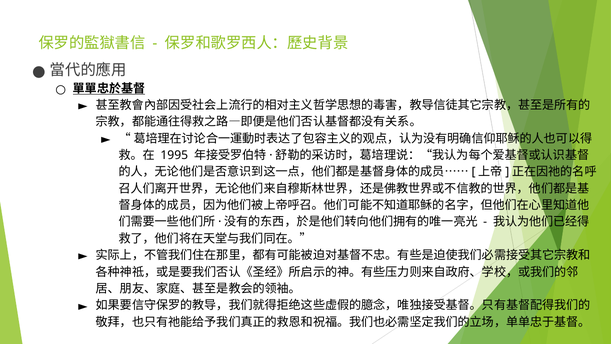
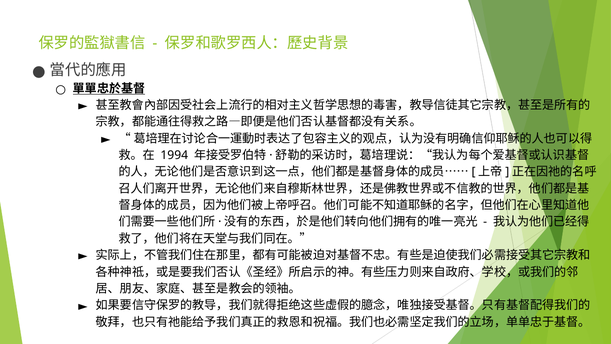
1995: 1995 -> 1994
